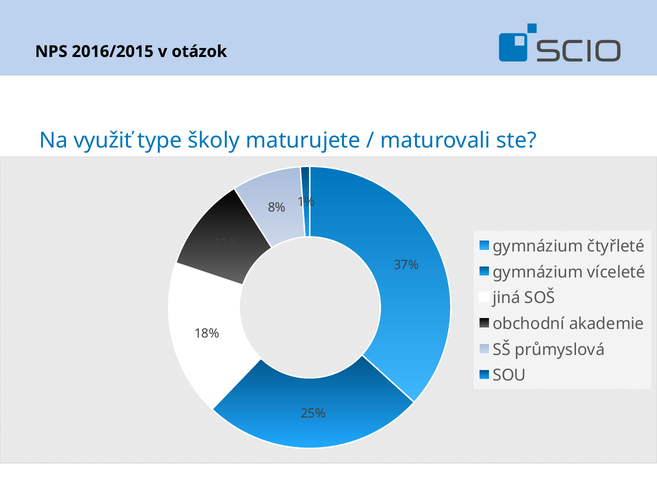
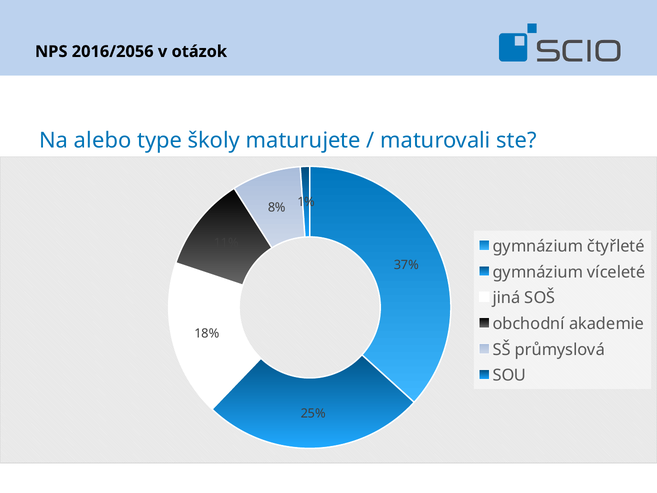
2016/2015: 2016/2015 -> 2016/2056
využiť: využiť -> alebo
